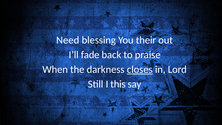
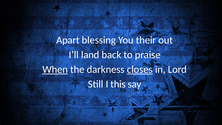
Need: Need -> Apart
fade: fade -> land
When underline: none -> present
